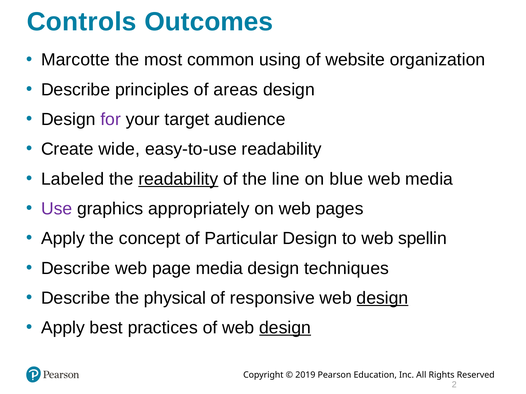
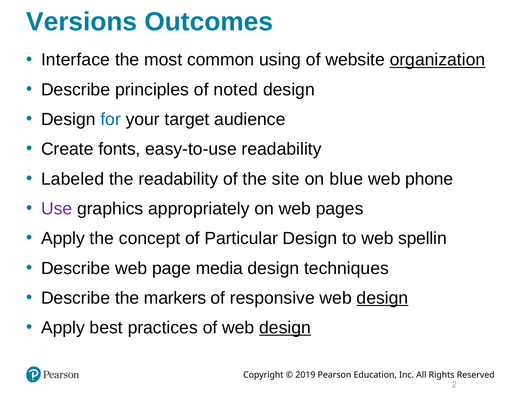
Controls: Controls -> Versions
Marcotte: Marcotte -> Interface
organization underline: none -> present
areas: areas -> noted
for colour: purple -> blue
wide: wide -> fonts
readability at (178, 179) underline: present -> none
line: line -> site
web media: media -> phone
physical: physical -> markers
